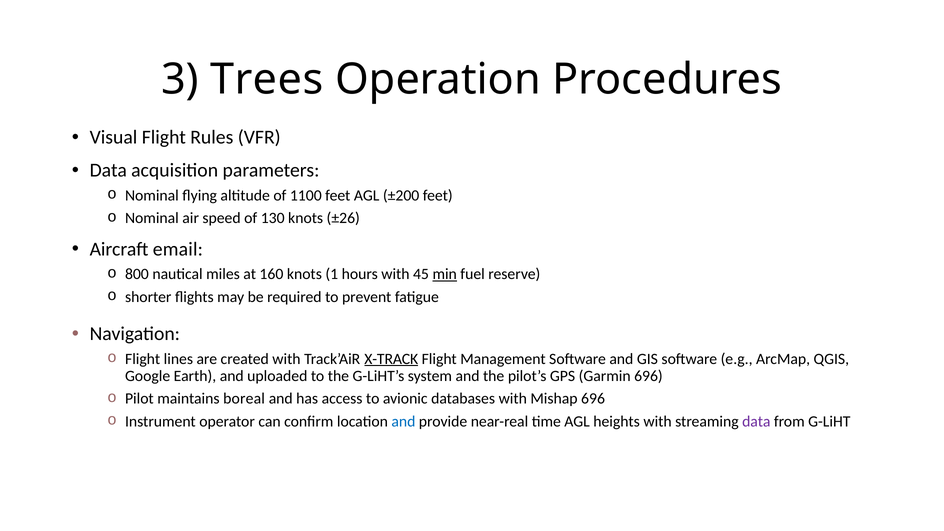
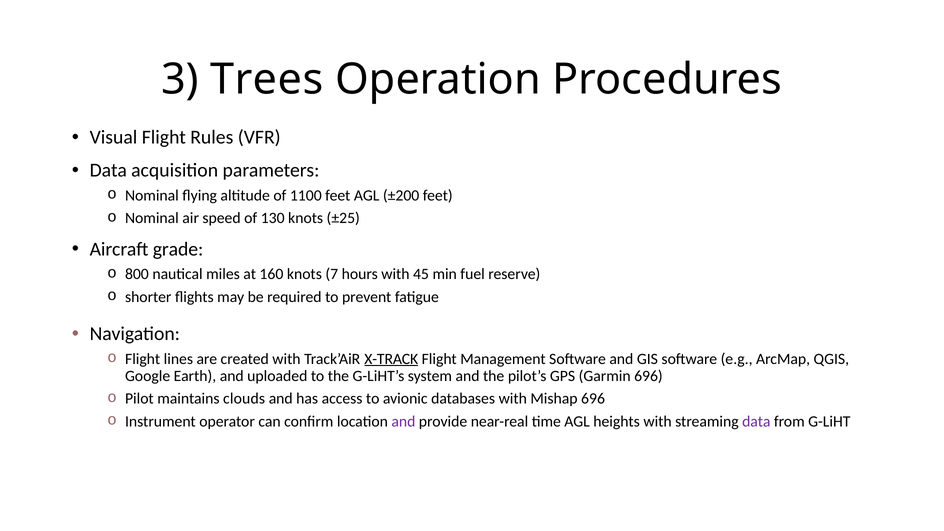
±26: ±26 -> ±25
email: email -> grade
1: 1 -> 7
min underline: present -> none
boreal: boreal -> clouds
and at (403, 422) colour: blue -> purple
